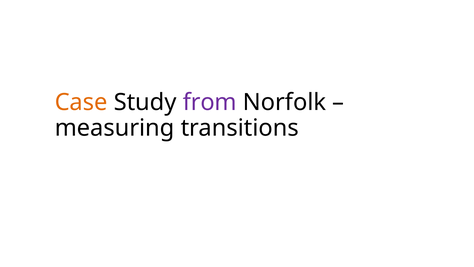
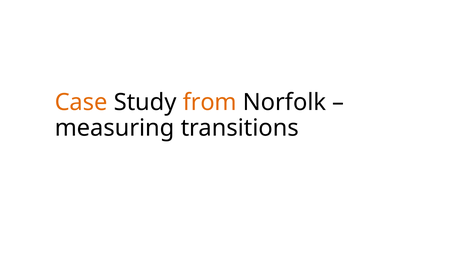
from colour: purple -> orange
